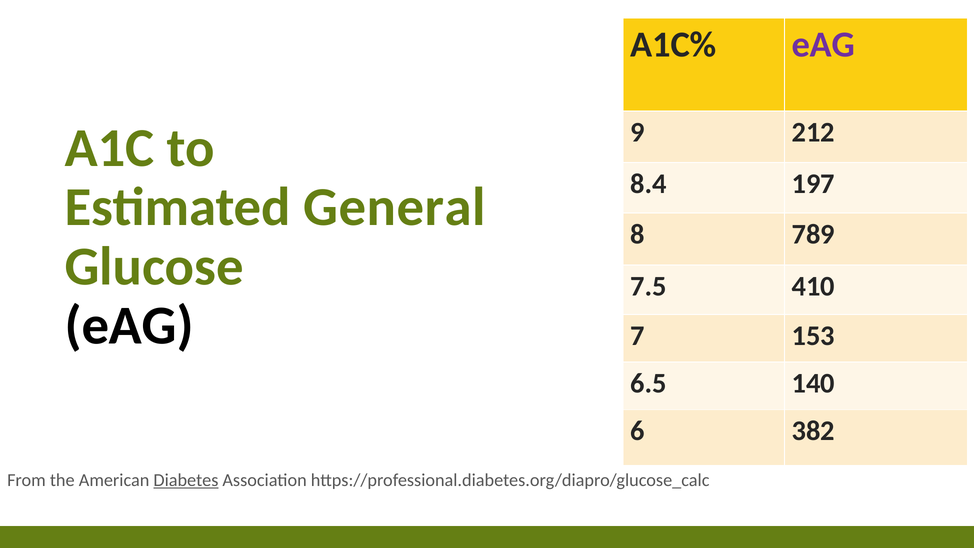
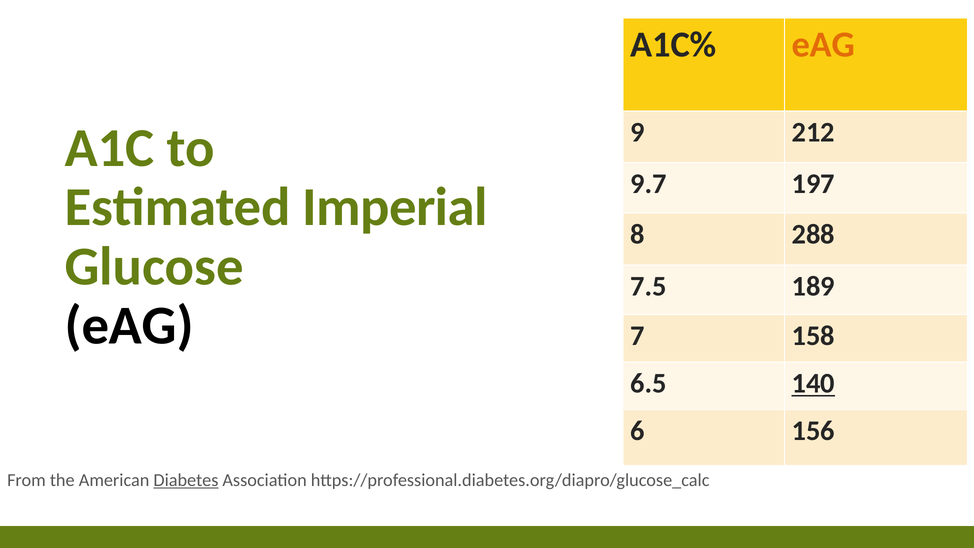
eAG at (823, 45) colour: purple -> orange
8.4: 8.4 -> 9.7
General: General -> Imperial
789: 789 -> 288
410: 410 -> 189
153: 153 -> 158
140 underline: none -> present
382: 382 -> 156
